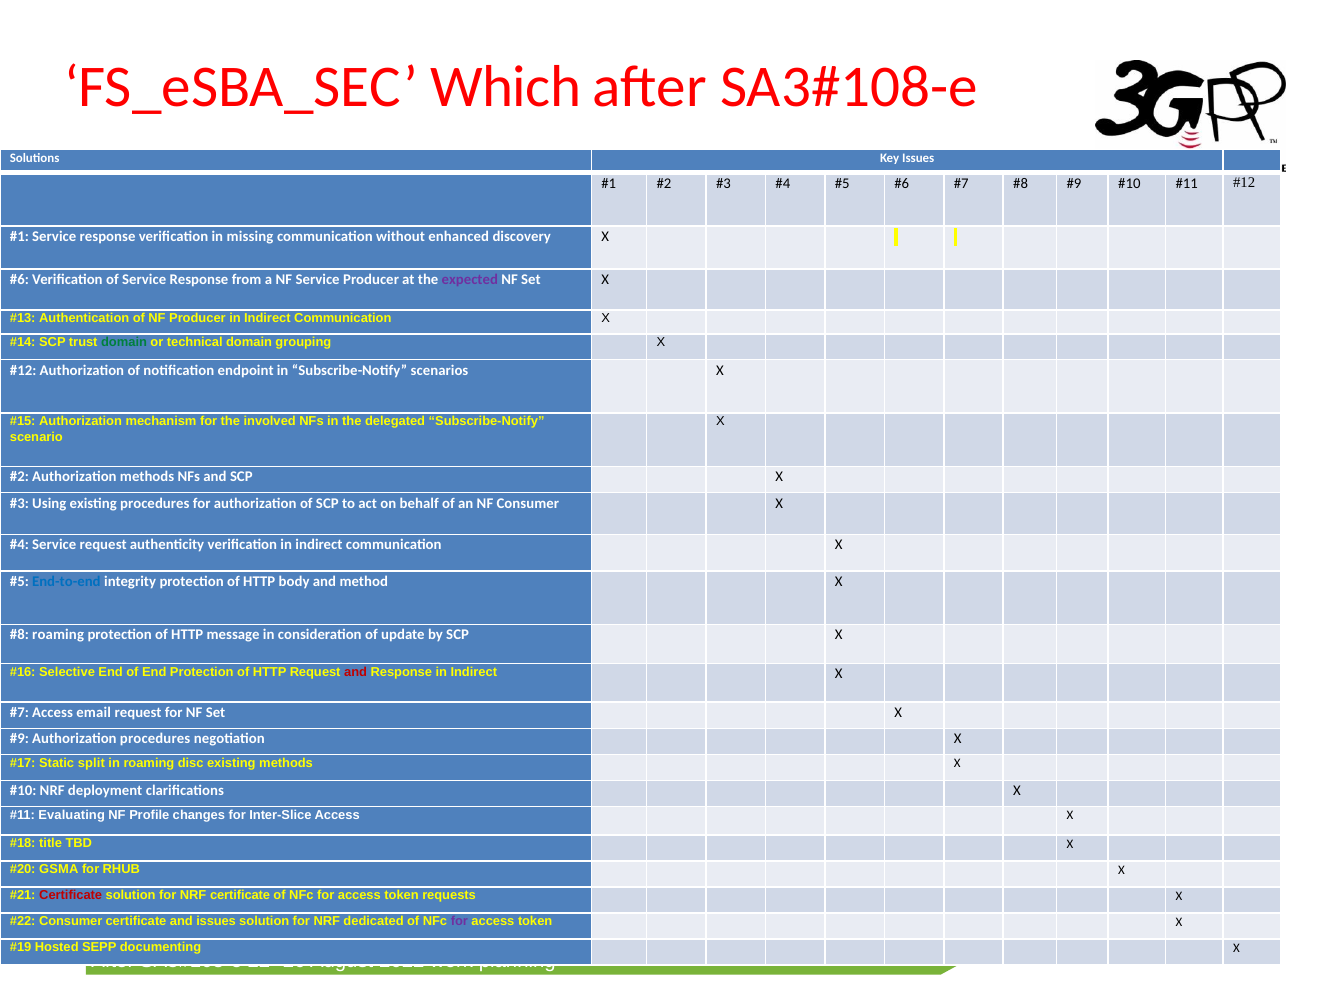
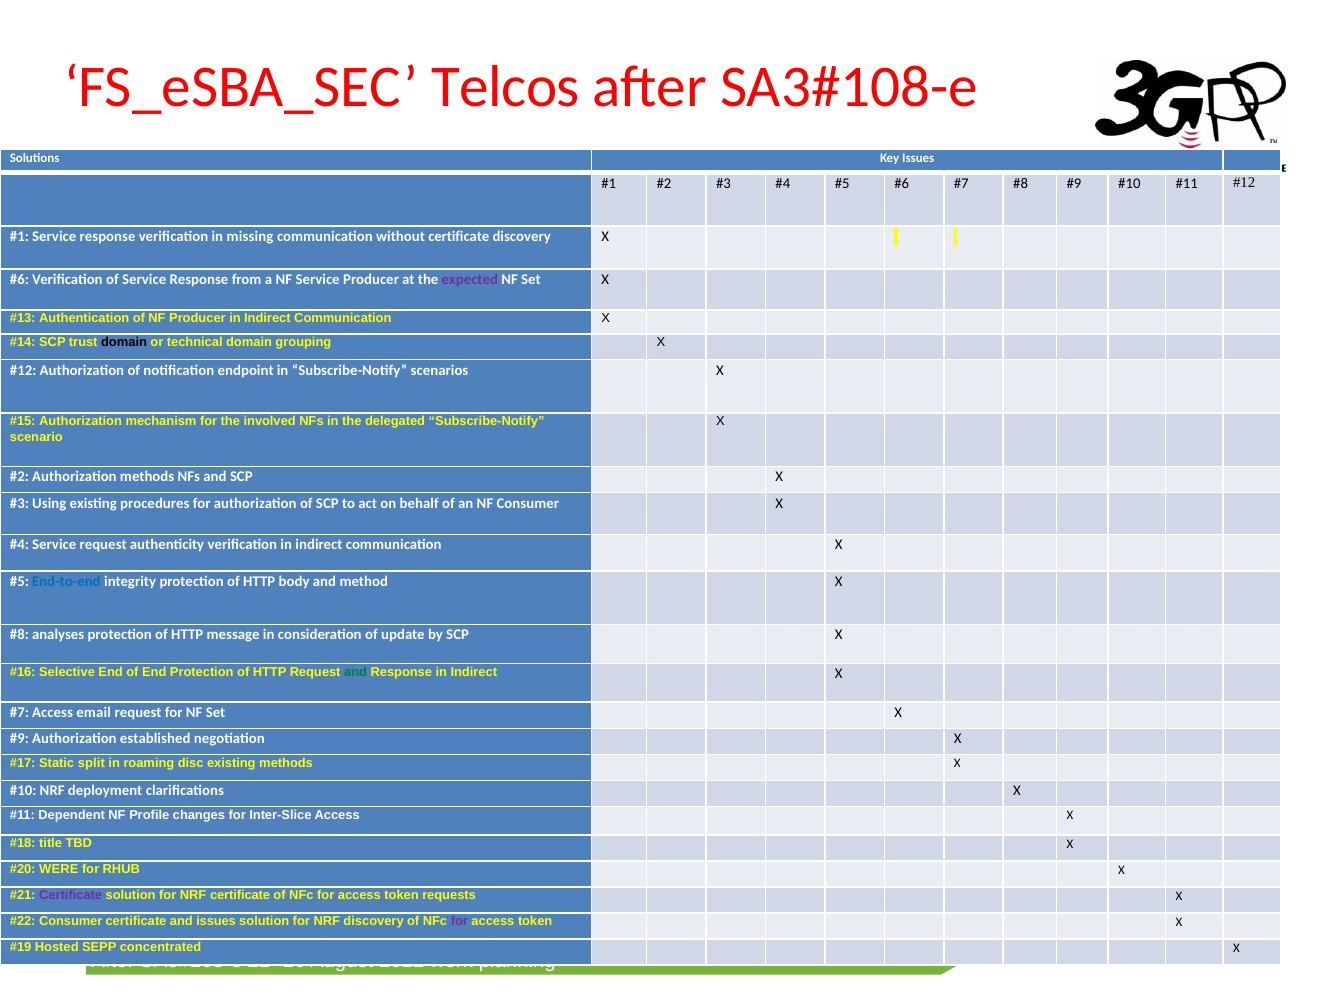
Which: Which -> Telcos
without enhanced: enhanced -> certificate
domain at (124, 342) colour: green -> black
roaming at (58, 635): roaming -> analyses
and at (356, 672) colour: red -> green
Authorization procedures: procedures -> established
Evaluating: Evaluating -> Dependent
GSMA: GSMA -> WERE
Certificate at (71, 896) colour: red -> purple
NRF dedicated: dedicated -> discovery
documenting: documenting -> concentrated
